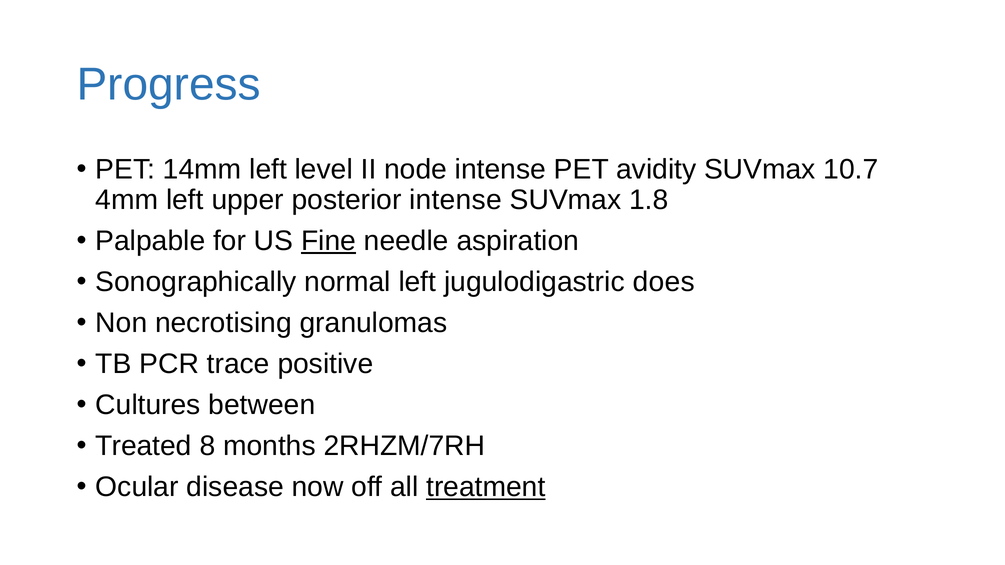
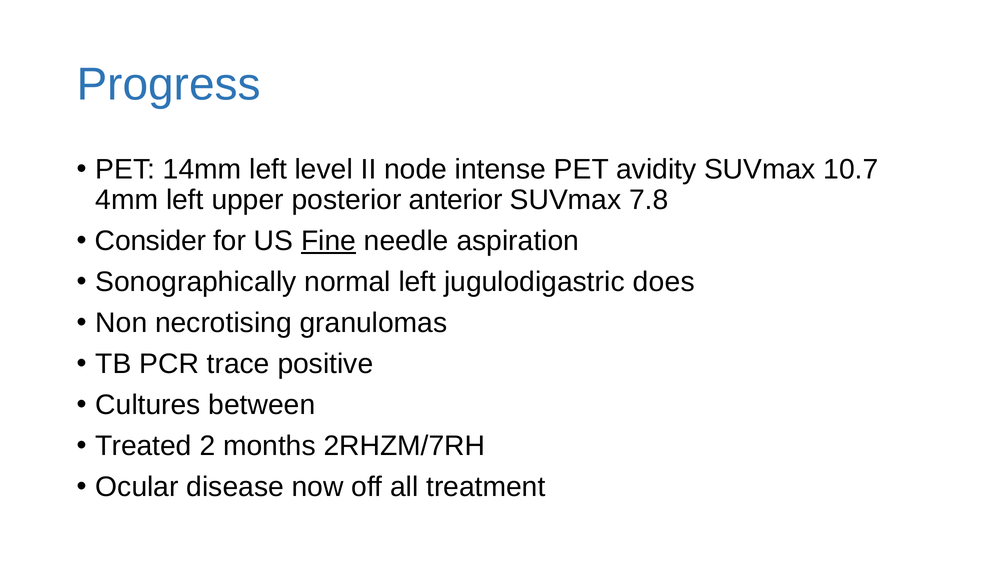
posterior intense: intense -> anterior
1.8: 1.8 -> 7.8
Palpable: Palpable -> Consider
8: 8 -> 2
treatment underline: present -> none
